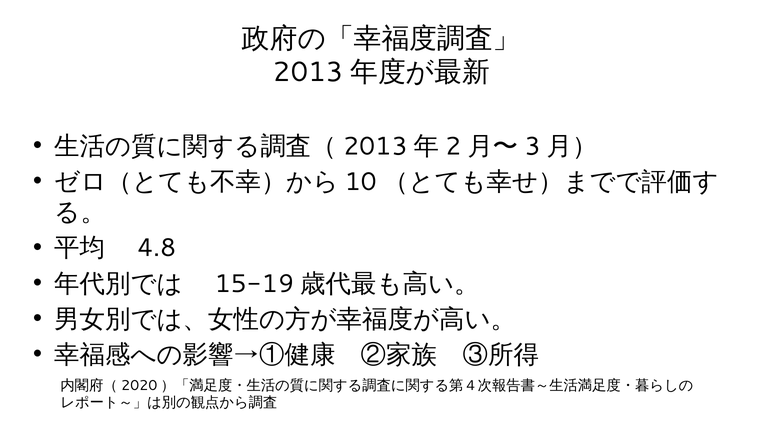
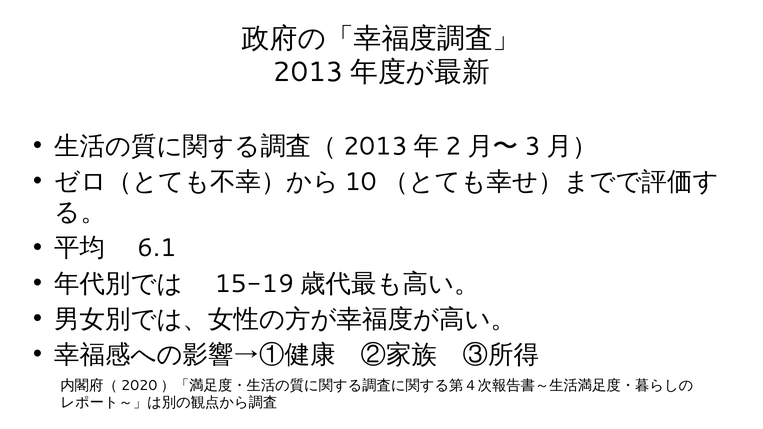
4.8: 4.8 -> 6.1
